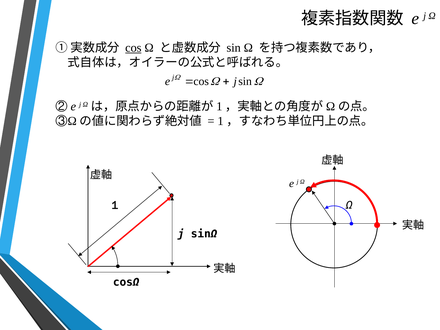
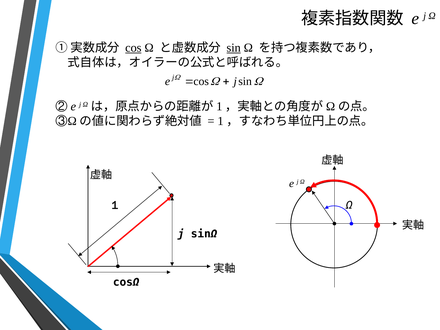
sin at (234, 48) underline: none -> present
